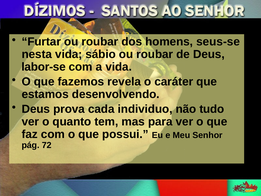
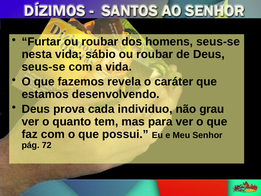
labor-se at (44, 67): labor-se -> seus-se
tudo: tudo -> grau
